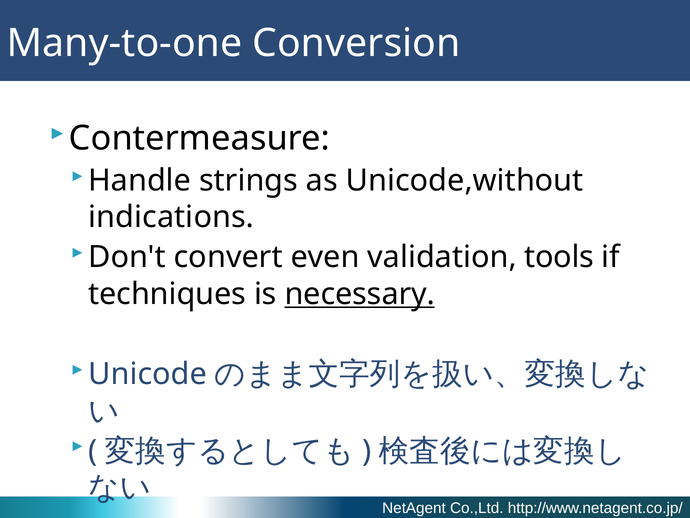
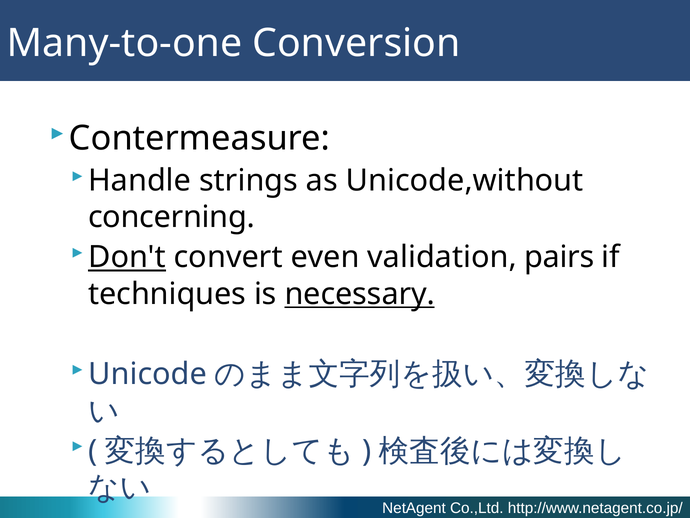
indications: indications -> concerning
Don't underline: none -> present
tools: tools -> pairs
